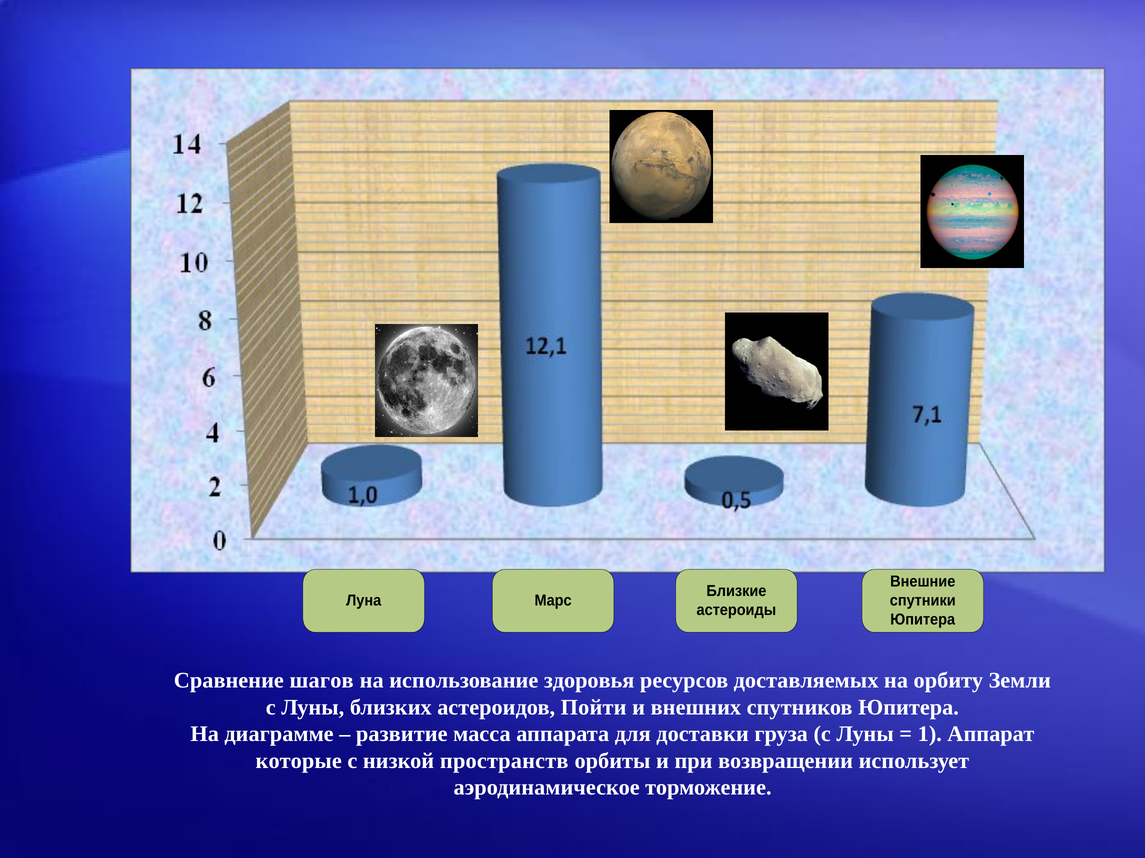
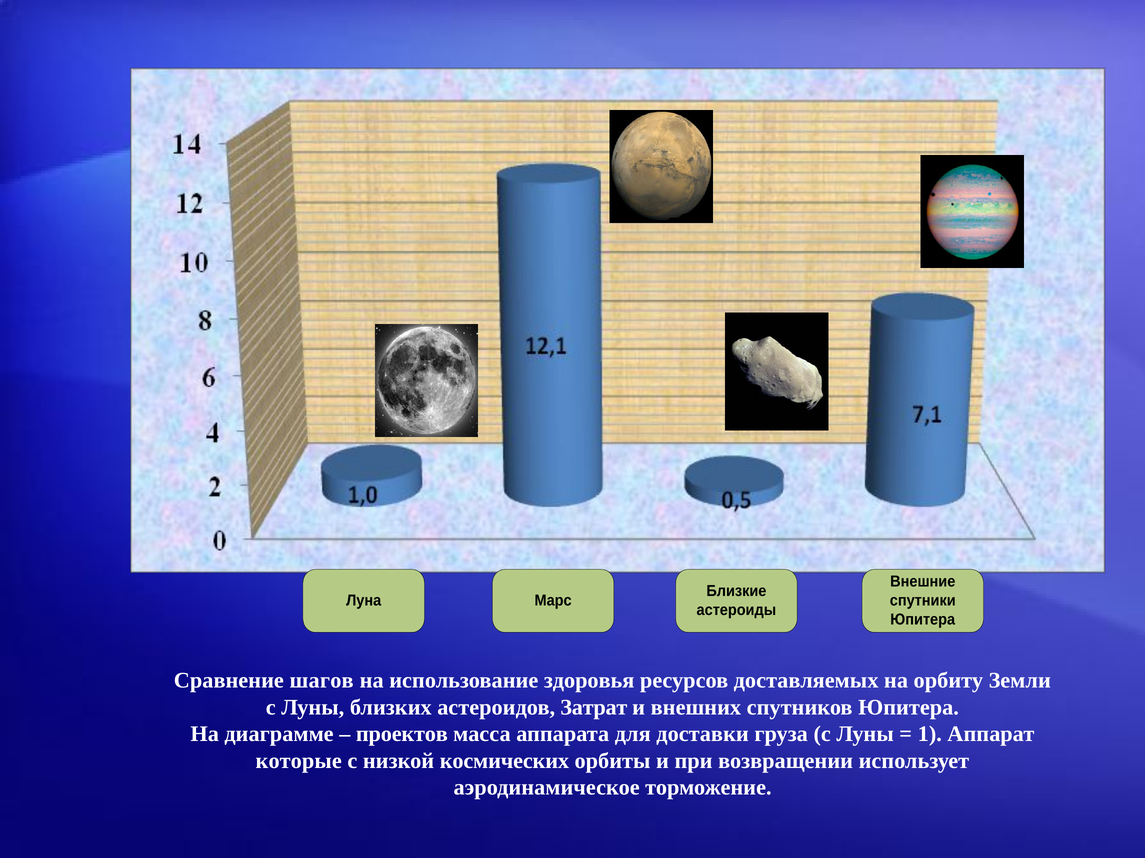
Пойти: Пойти -> Затрат
развитие: развитие -> проектов
пространств: пространств -> космических
